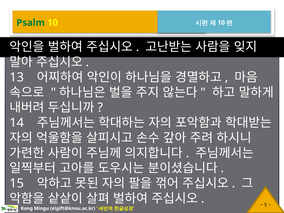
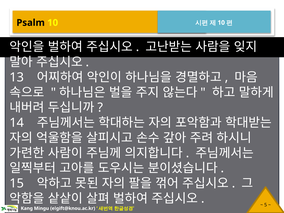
Psalm colour: green -> black
